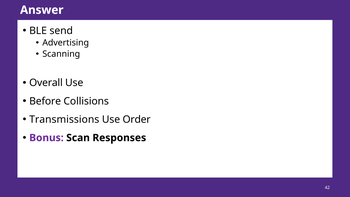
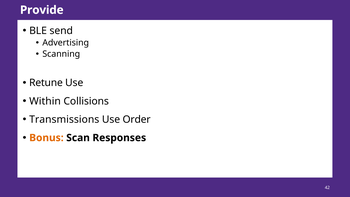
Answer: Answer -> Provide
Overall: Overall -> Retune
Before: Before -> Within
Bonus colour: purple -> orange
